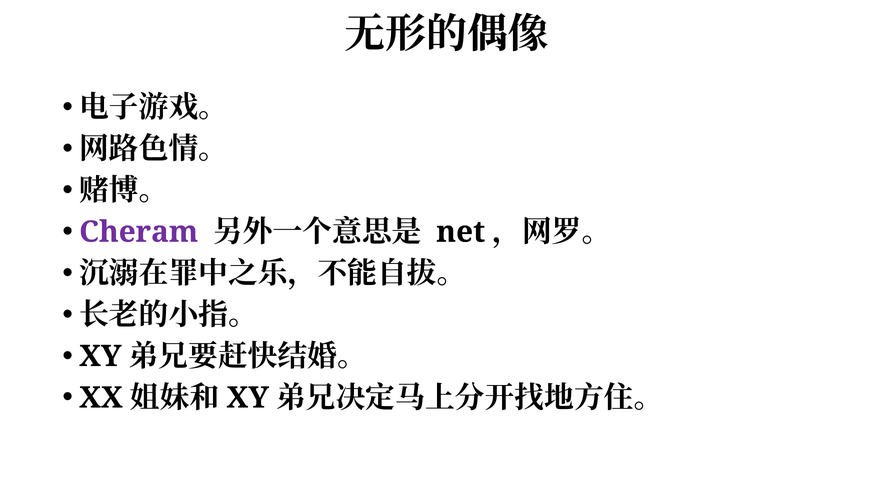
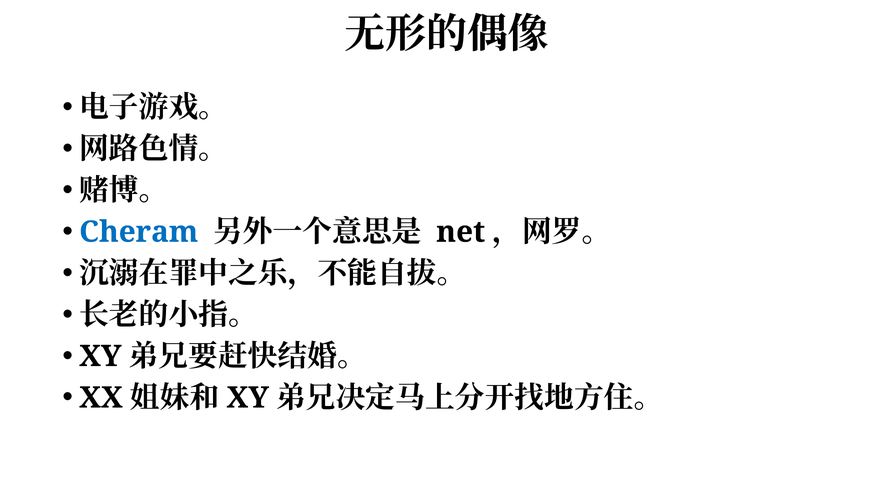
Cheram colour: purple -> blue
